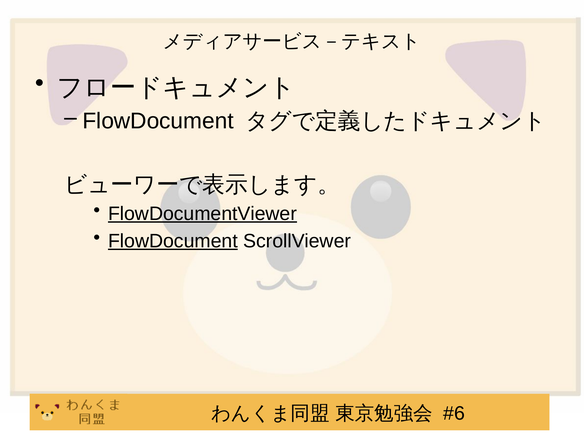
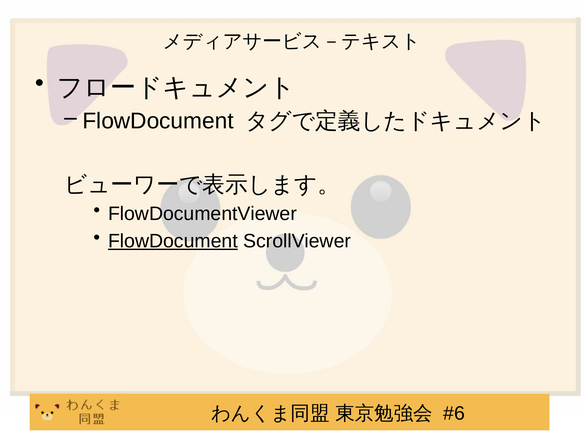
FlowDocumentViewer underline: present -> none
